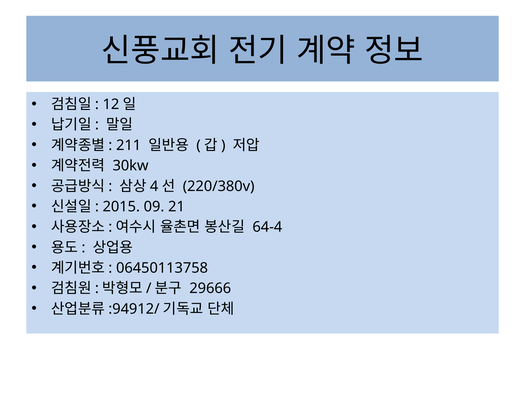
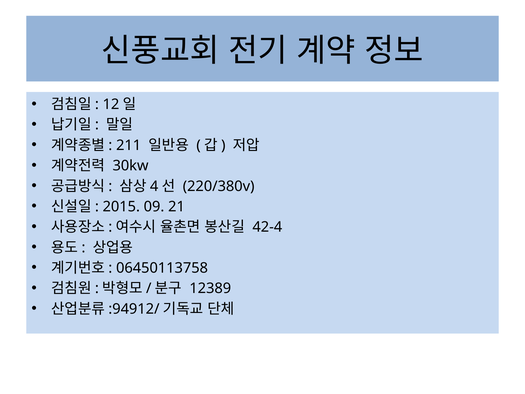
64-4: 64-4 -> 42-4
29666: 29666 -> 12389
